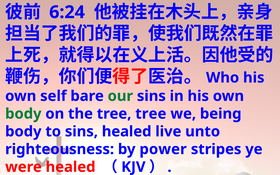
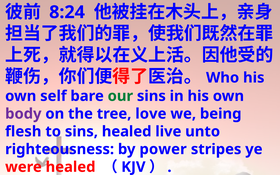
6:24: 6:24 -> 8:24
body at (23, 114) colour: green -> purple
tree tree: tree -> love
body at (23, 132): body -> flesh
